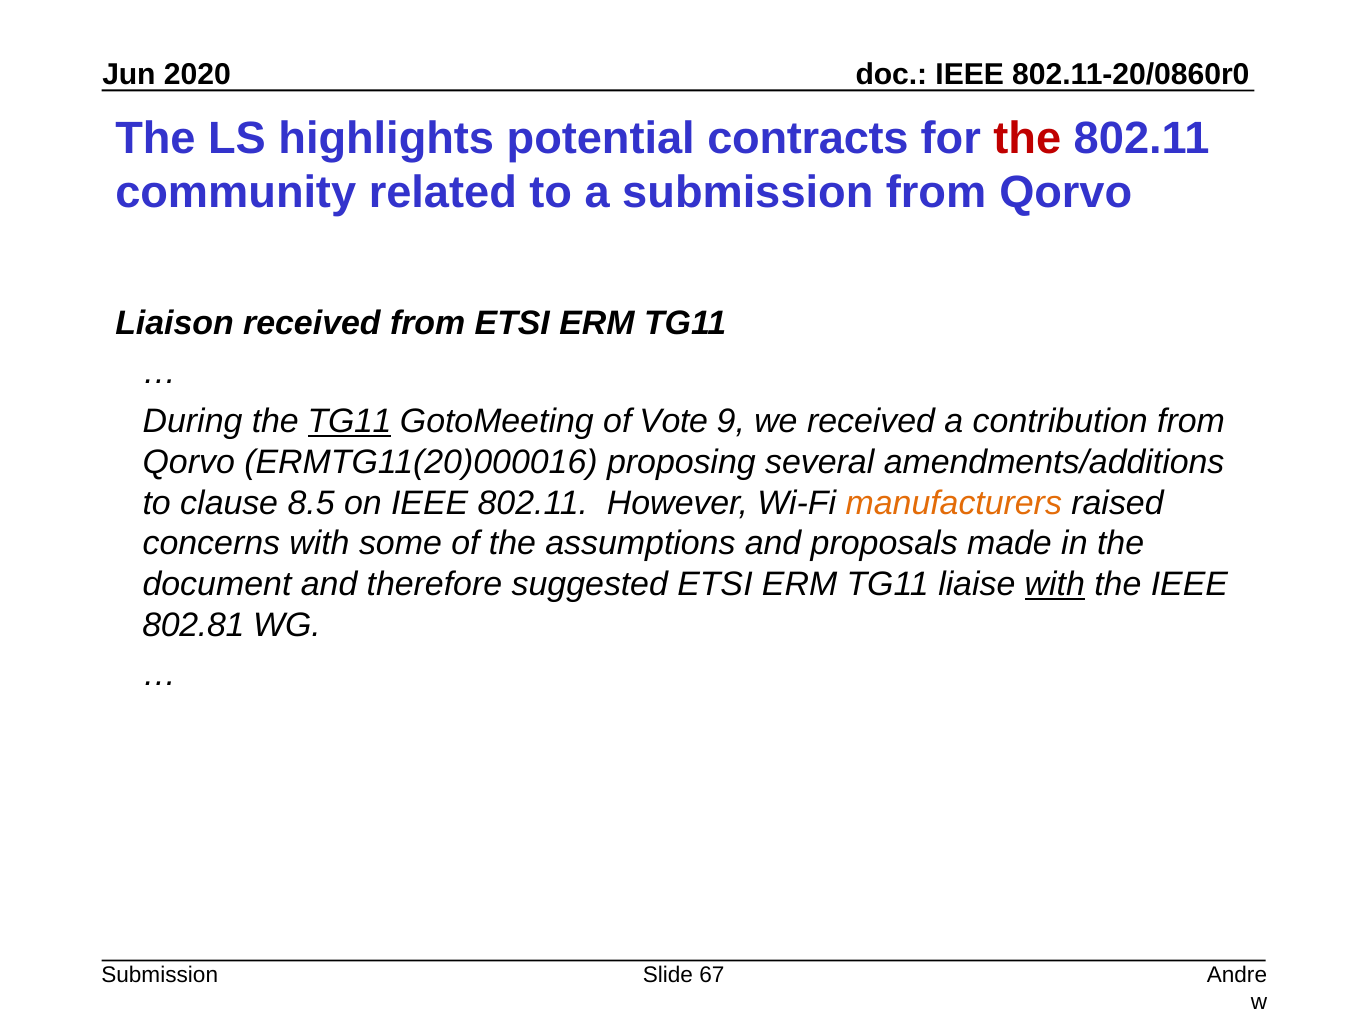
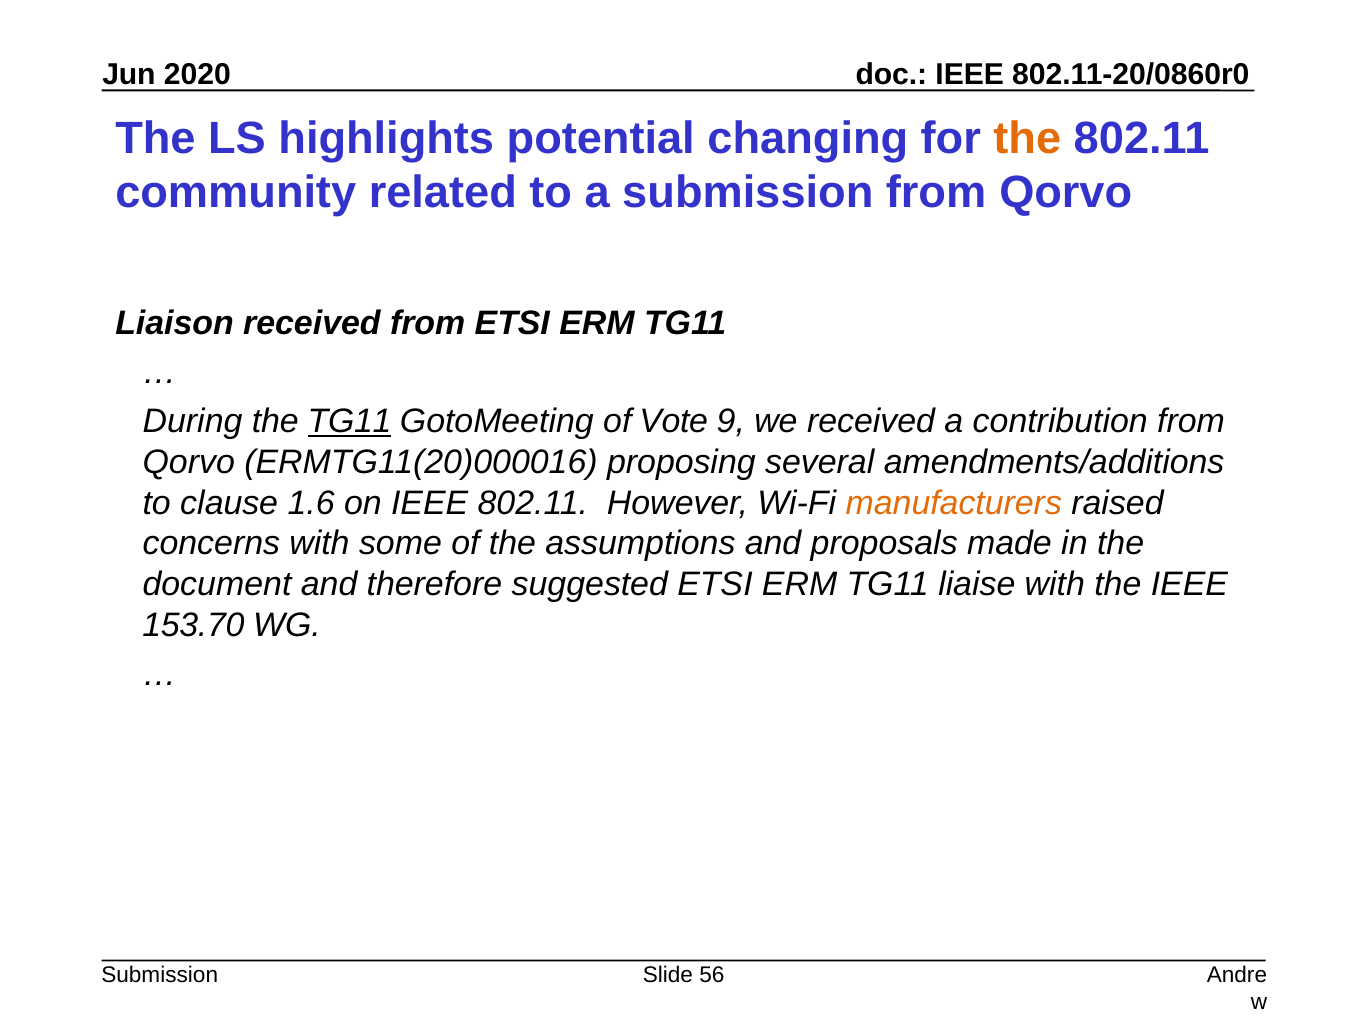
contracts: contracts -> changing
the at (1027, 139) colour: red -> orange
8.5: 8.5 -> 1.6
with at (1055, 584) underline: present -> none
802.81: 802.81 -> 153.70
67: 67 -> 56
